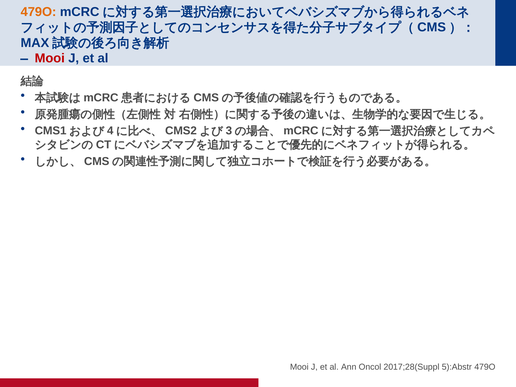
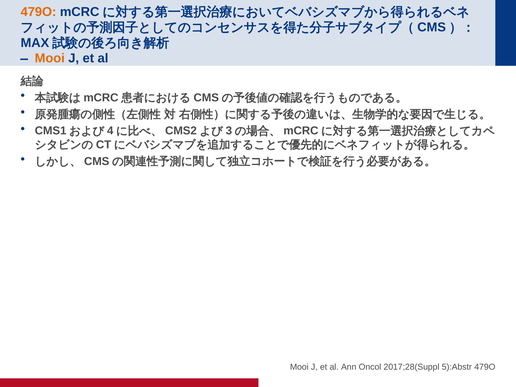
Mooi at (50, 58) colour: red -> orange
